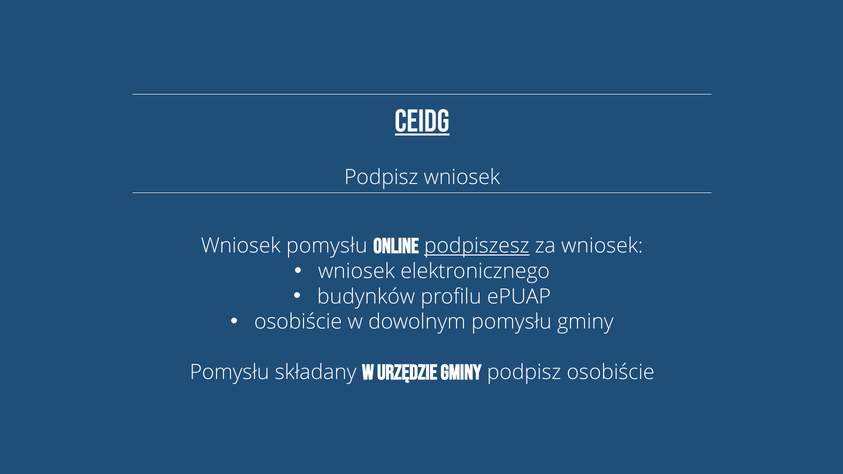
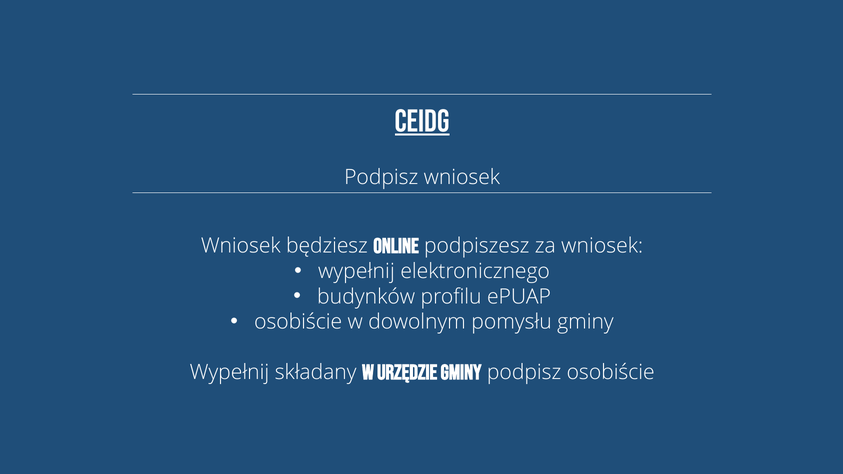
Wniosek pomysłu: pomysłu -> będziesz
podpiszesz underline: present -> none
wniosek at (356, 271): wniosek -> wypełnij
Pomysłu at (230, 373): Pomysłu -> Wypełnij
